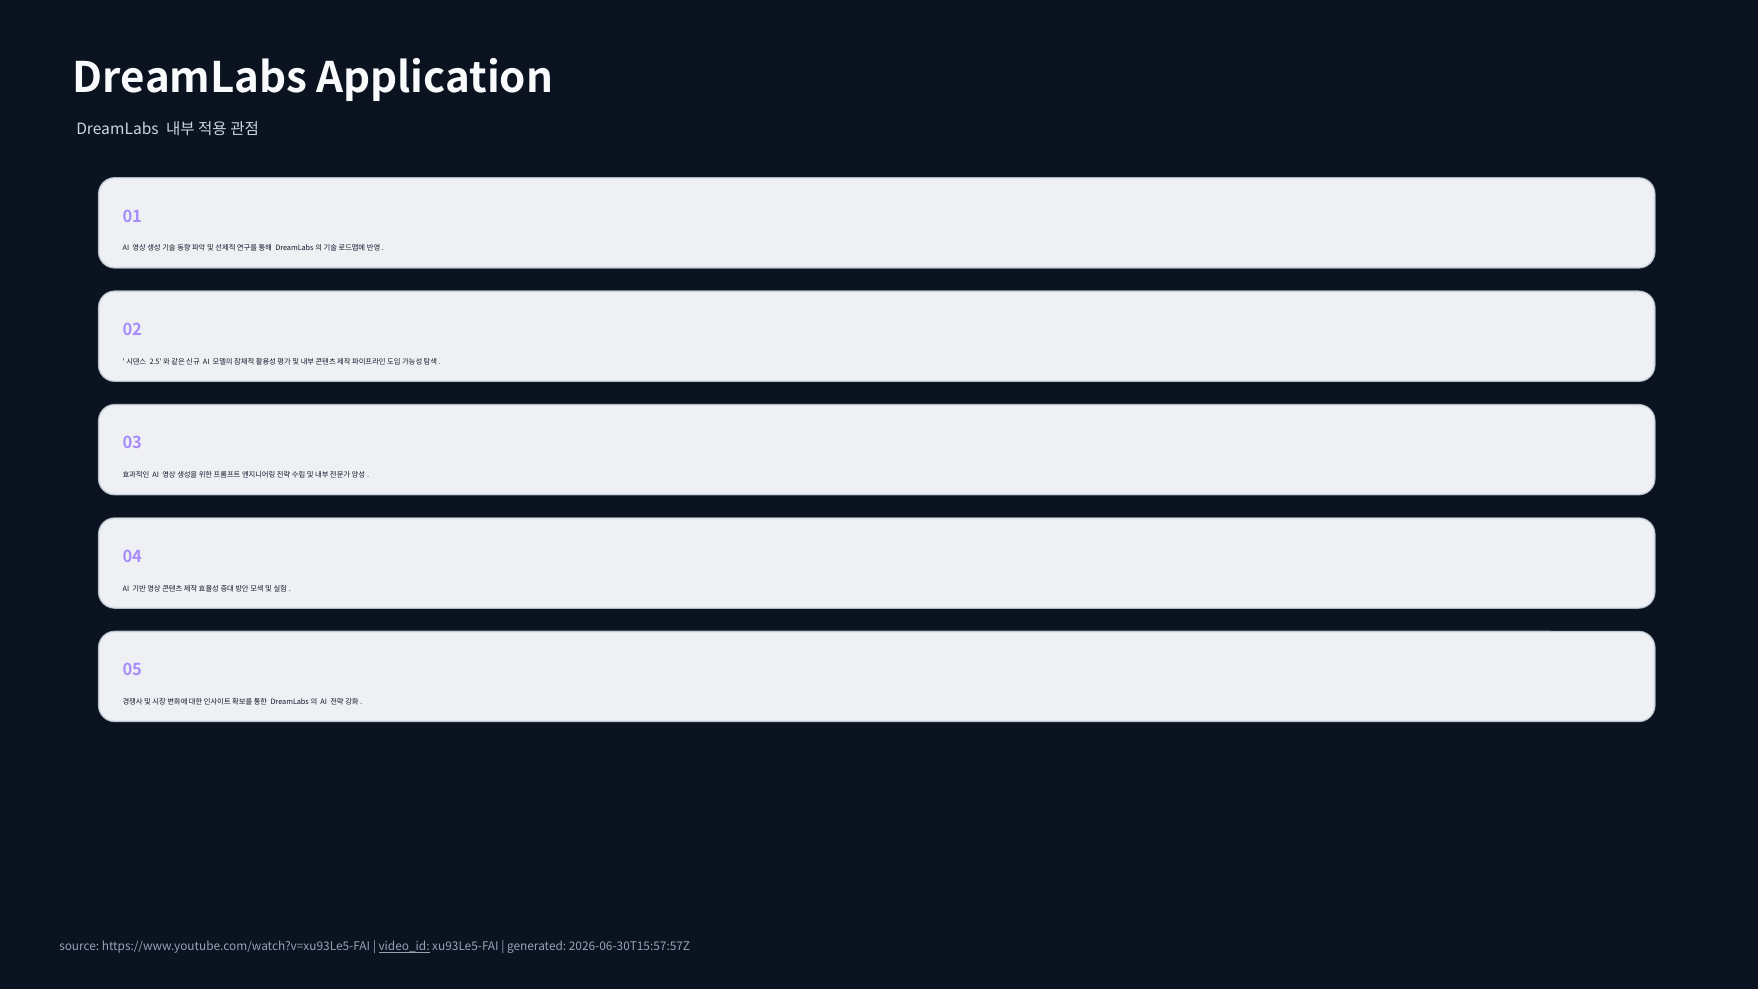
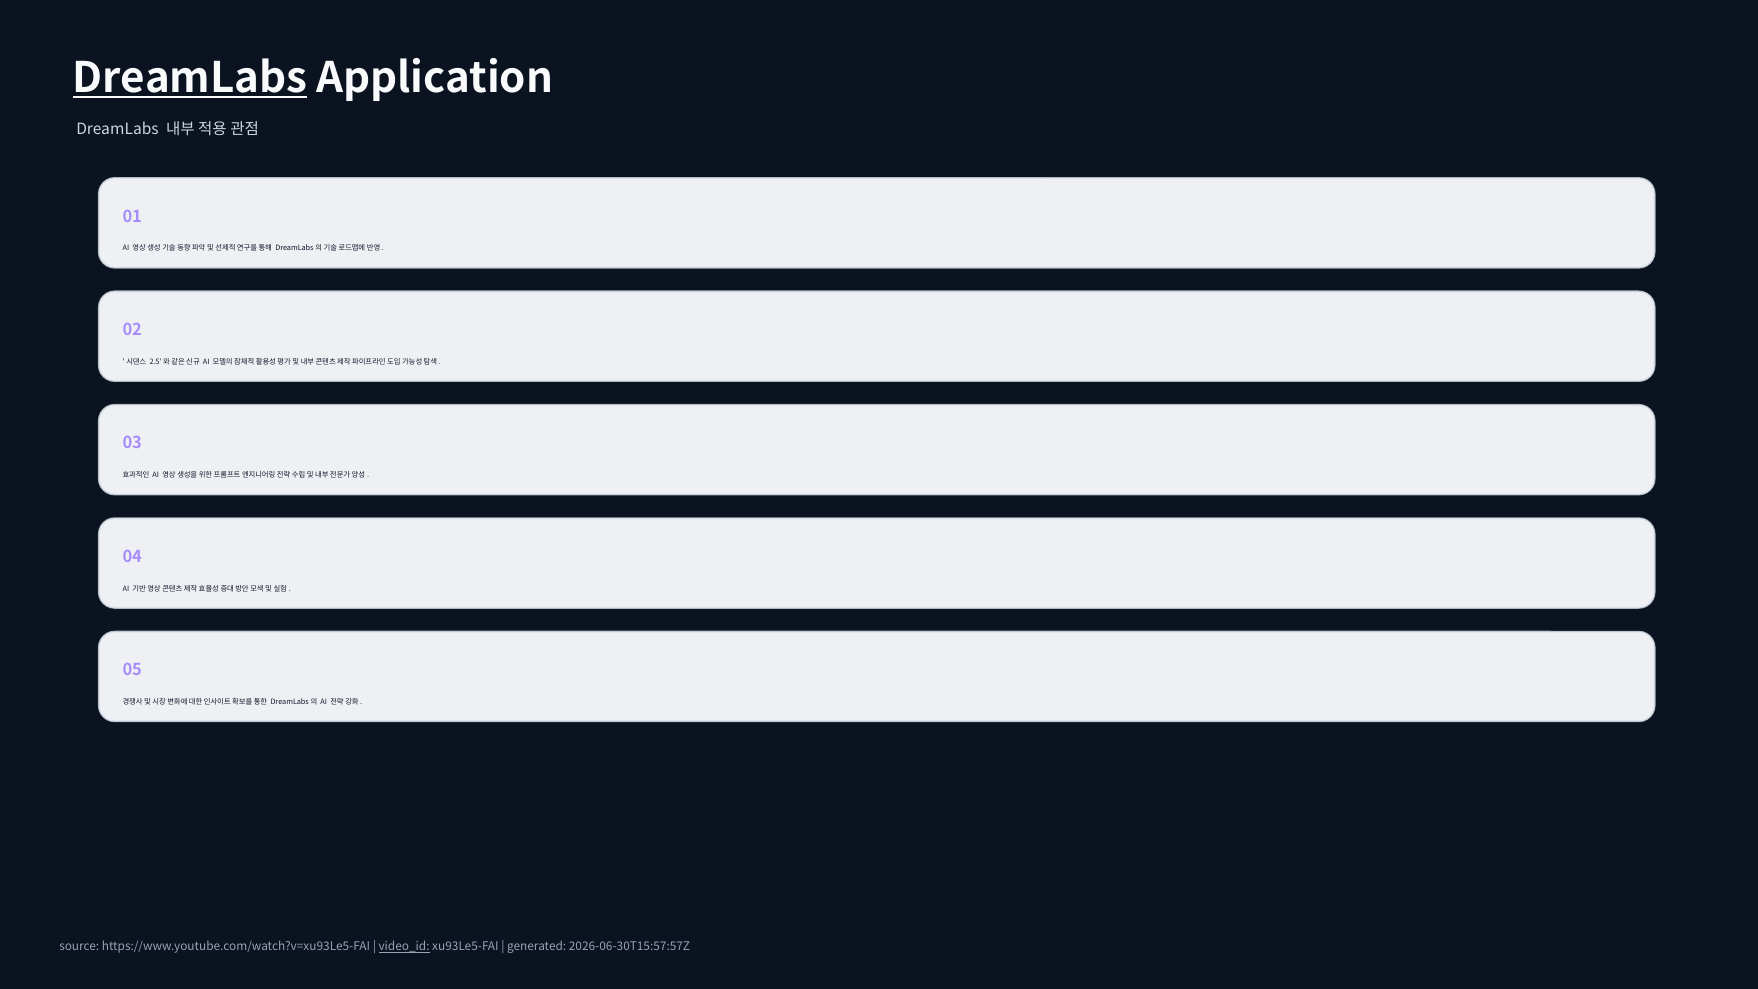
DreamLabs at (190, 79) underline: none -> present
